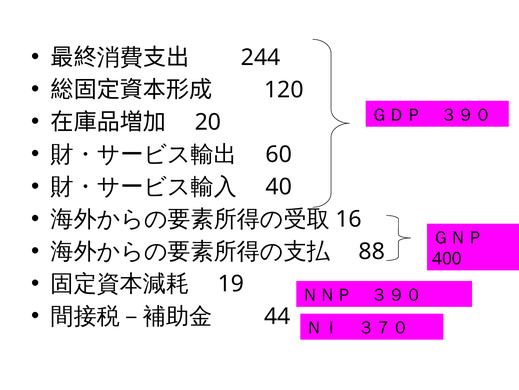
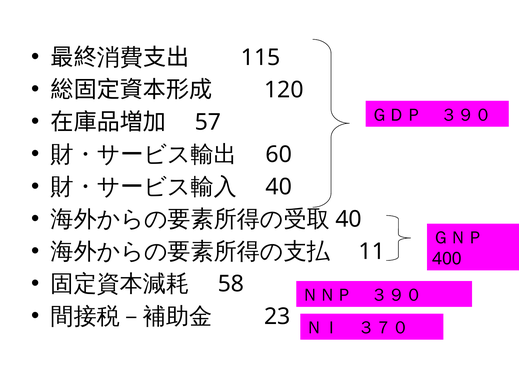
244: 244 -> 115
20: 20 -> 57
16 at (349, 219): 16 -> 40
88: 88 -> 11
19: 19 -> 58
44: 44 -> 23
